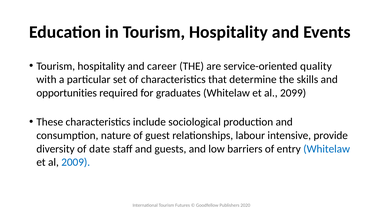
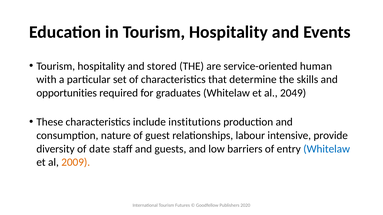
career: career -> stored
quality: quality -> human
2099: 2099 -> 2049
sociological: sociological -> institutions
2009 colour: blue -> orange
